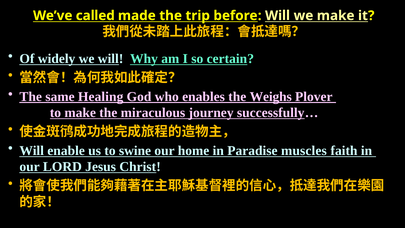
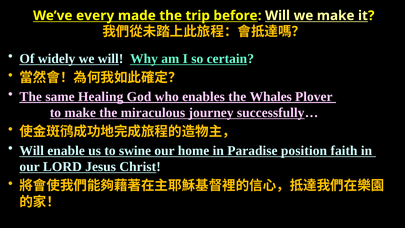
called: called -> every
Weighs: Weighs -> Whales
muscles: muscles -> position
